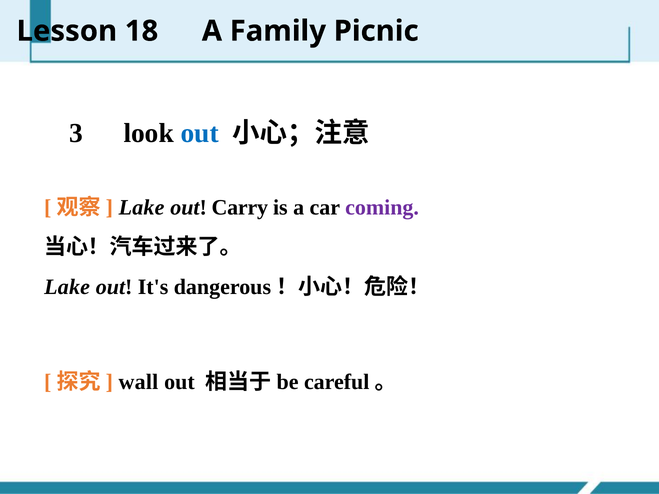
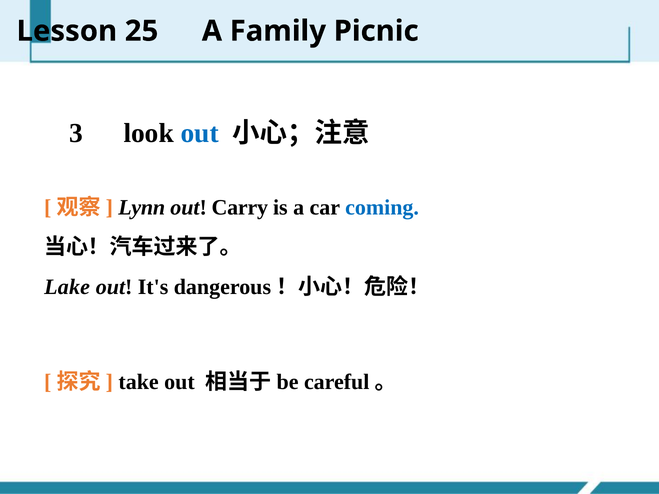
18: 18 -> 25
Lake at (142, 208): Lake -> Lynn
coming colour: purple -> blue
wall: wall -> take
